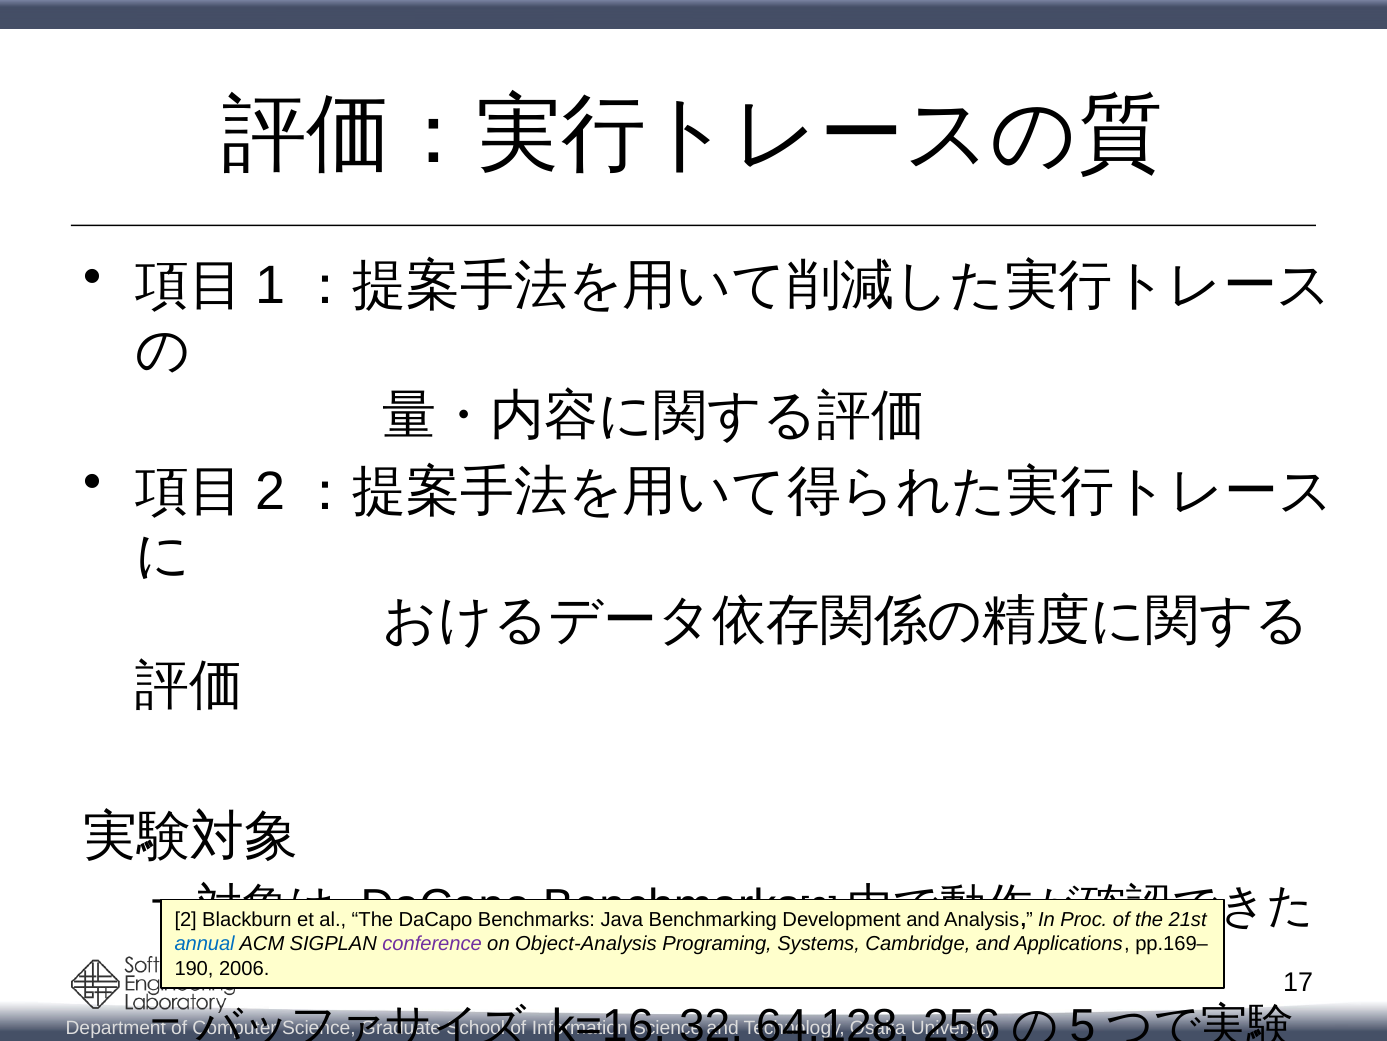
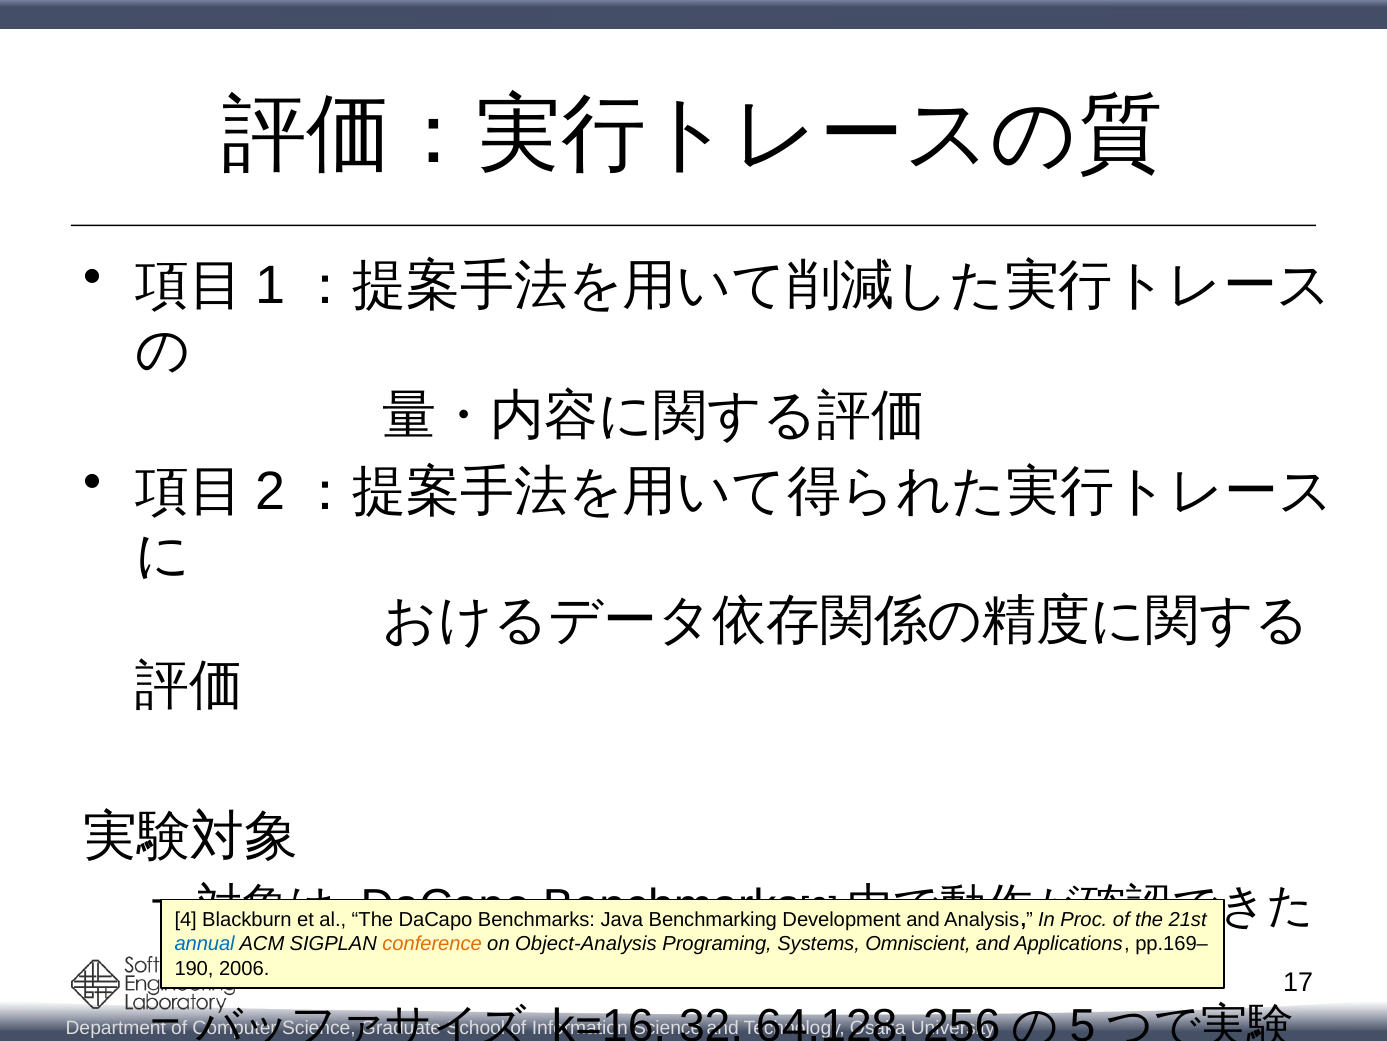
2 at (186, 919): 2 -> 4
conference colour: purple -> orange
Cambridge: Cambridge -> Omniscient
